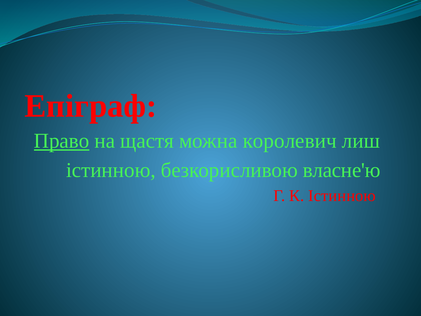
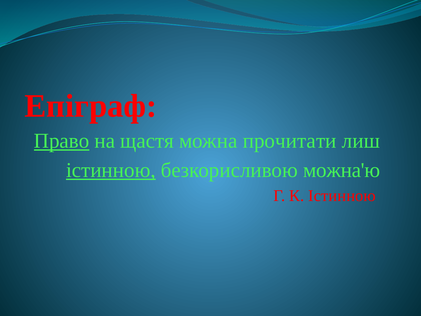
королевич: королевич -> прочитати
істинною at (111, 170) underline: none -> present
власне'ю: власне'ю -> можна'ю
